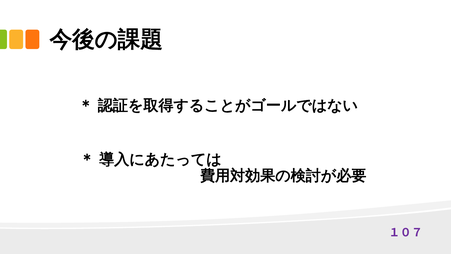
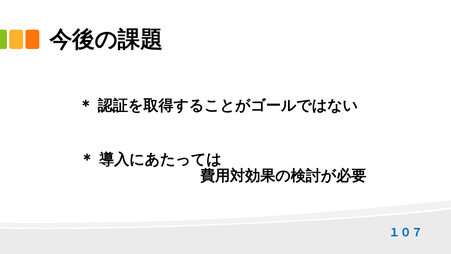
１０７ colour: purple -> blue
